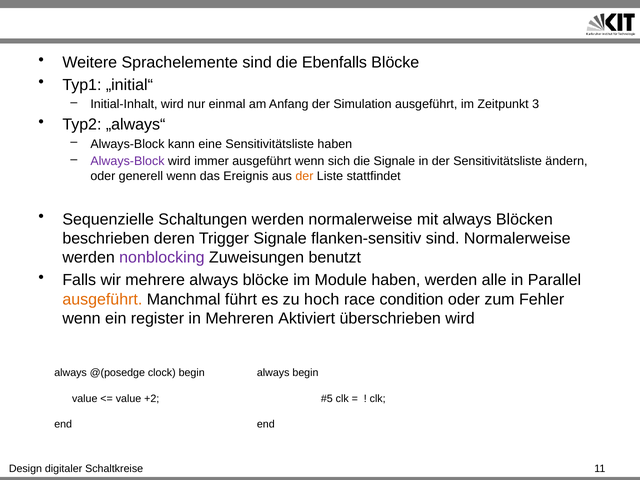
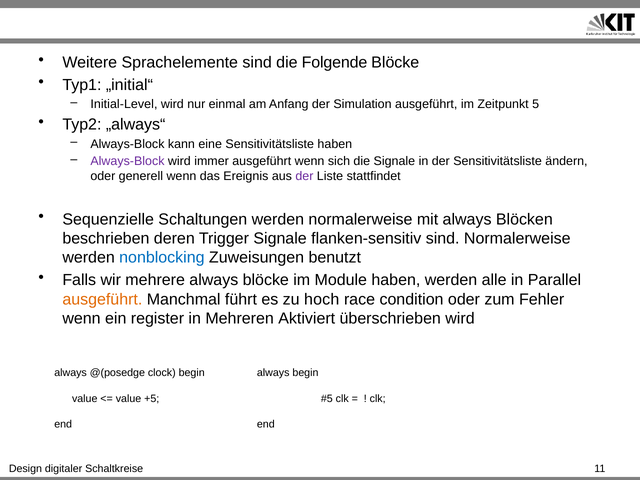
Ebenfalls: Ebenfalls -> Folgende
Initial-Inhalt: Initial-Inhalt -> Initial-Level
3: 3 -> 5
der at (304, 176) colour: orange -> purple
nonblocking colour: purple -> blue
+2: +2 -> +5
